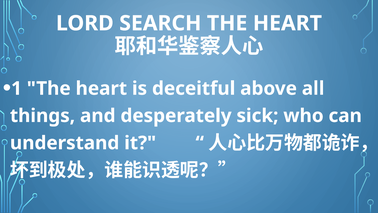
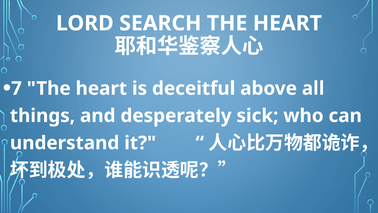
1: 1 -> 7
